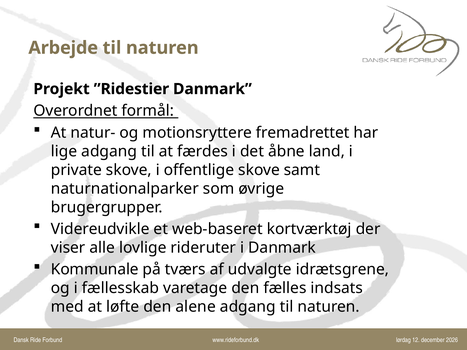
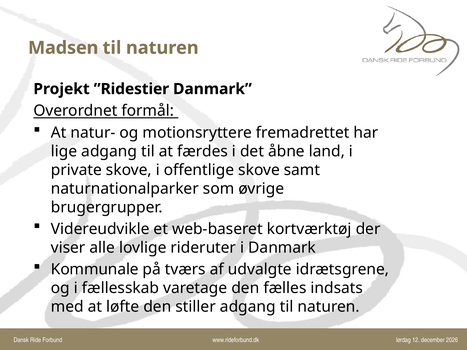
Arbejde: Arbejde -> Madsen
alene: alene -> stiller
